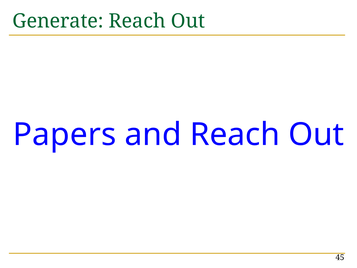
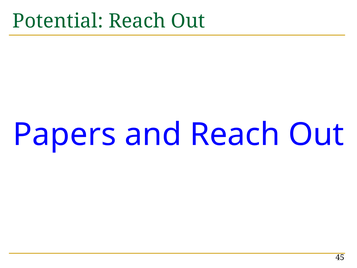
Generate: Generate -> Potential
